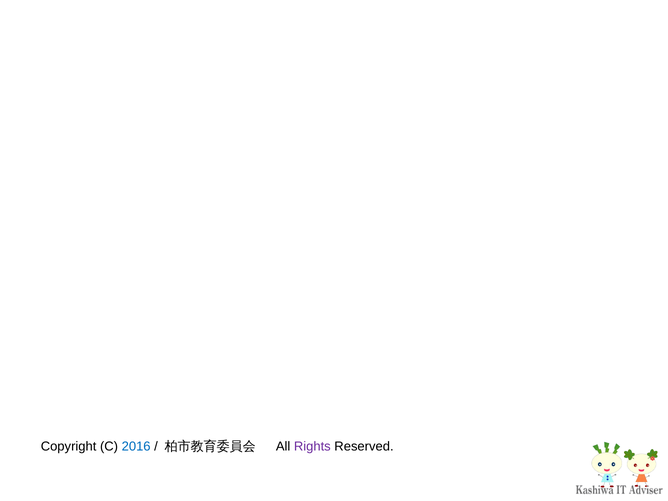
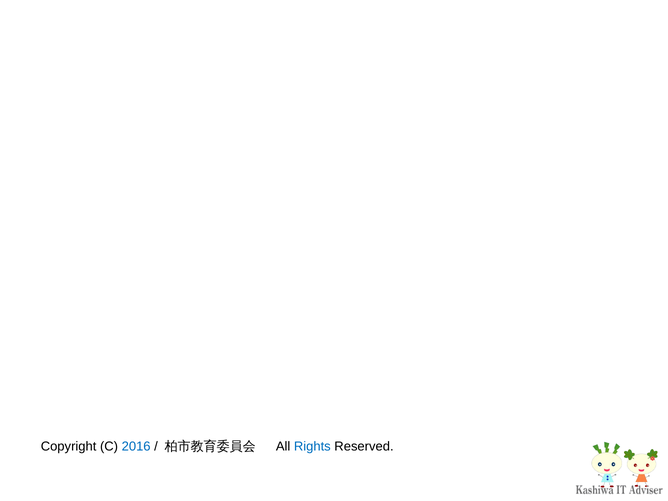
Rights colour: purple -> blue
